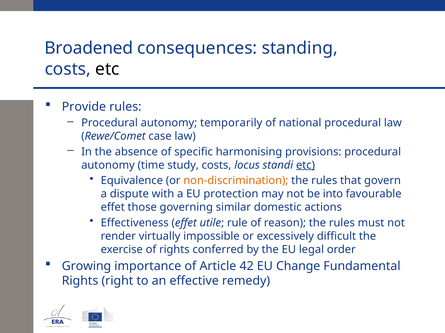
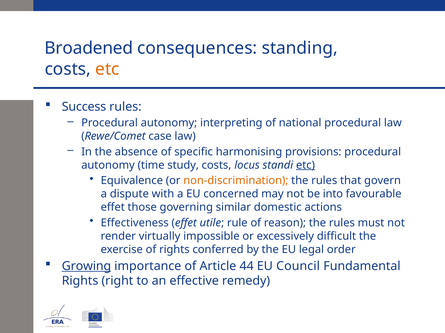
etc at (107, 69) colour: black -> orange
Provide: Provide -> Success
temporarily: temporarily -> interpreting
protection: protection -> concerned
Growing underline: none -> present
42: 42 -> 44
Change: Change -> Council
